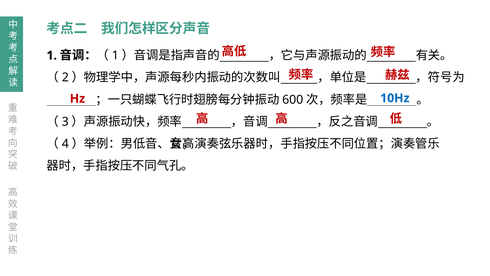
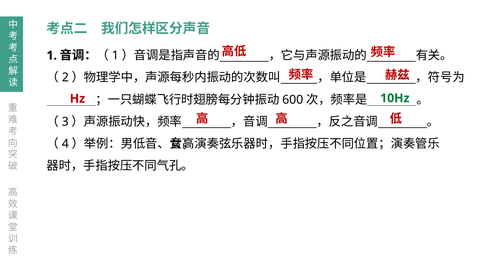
10Hz colour: blue -> green
